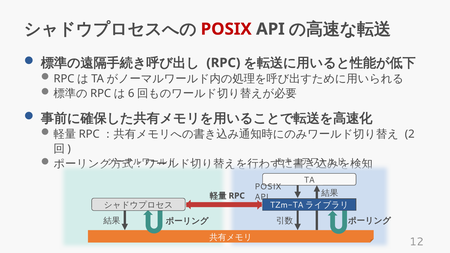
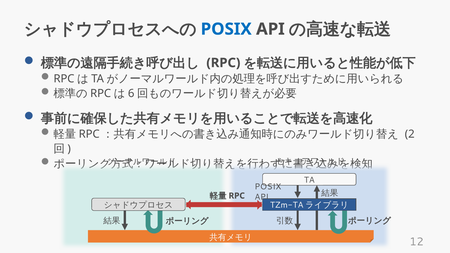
POSIX at (226, 29) colour: red -> blue
